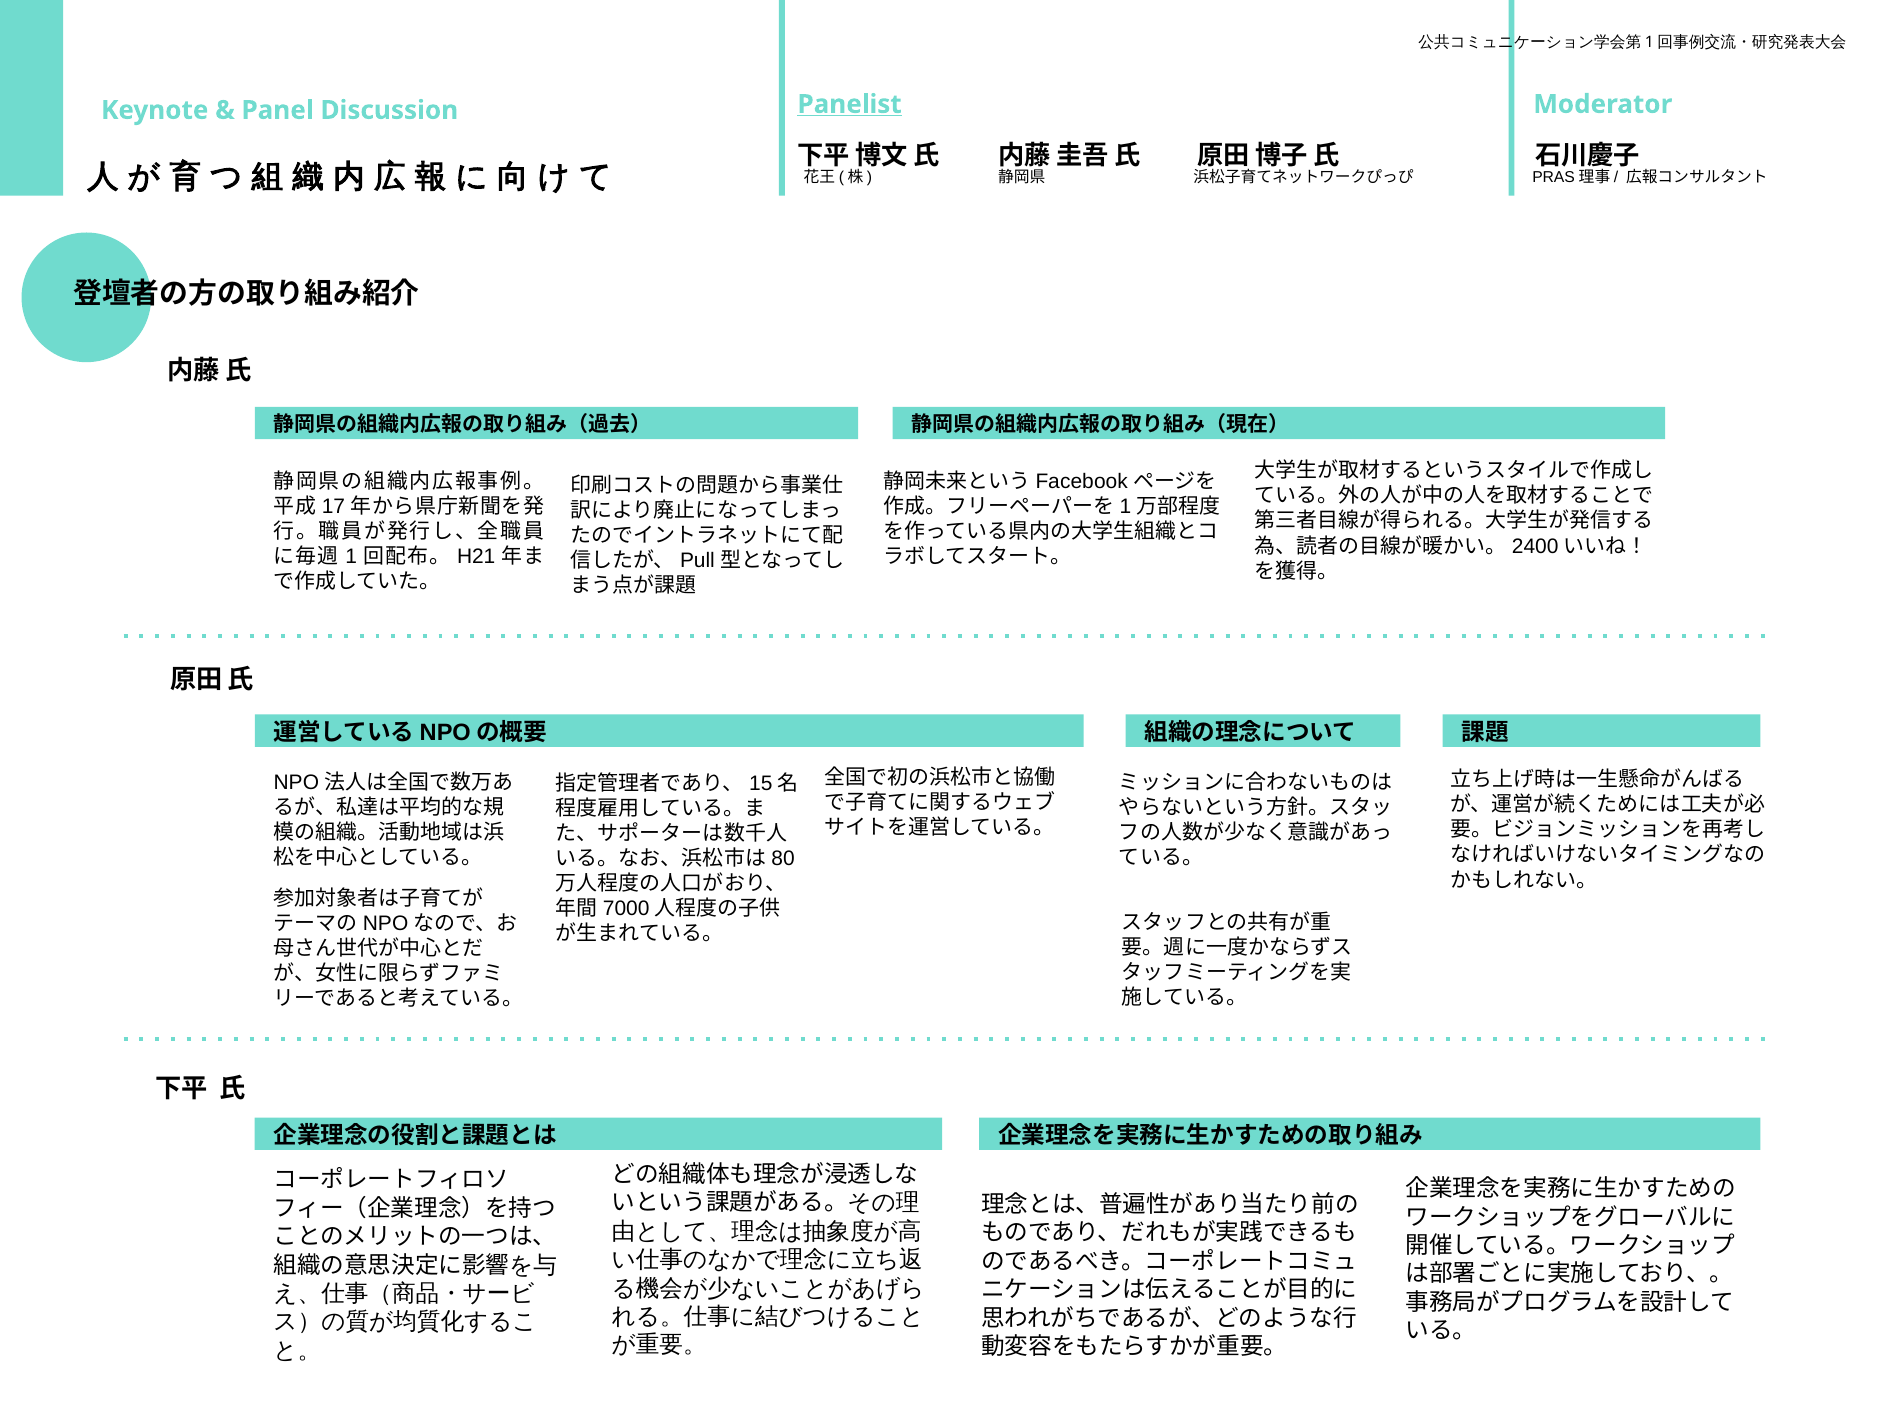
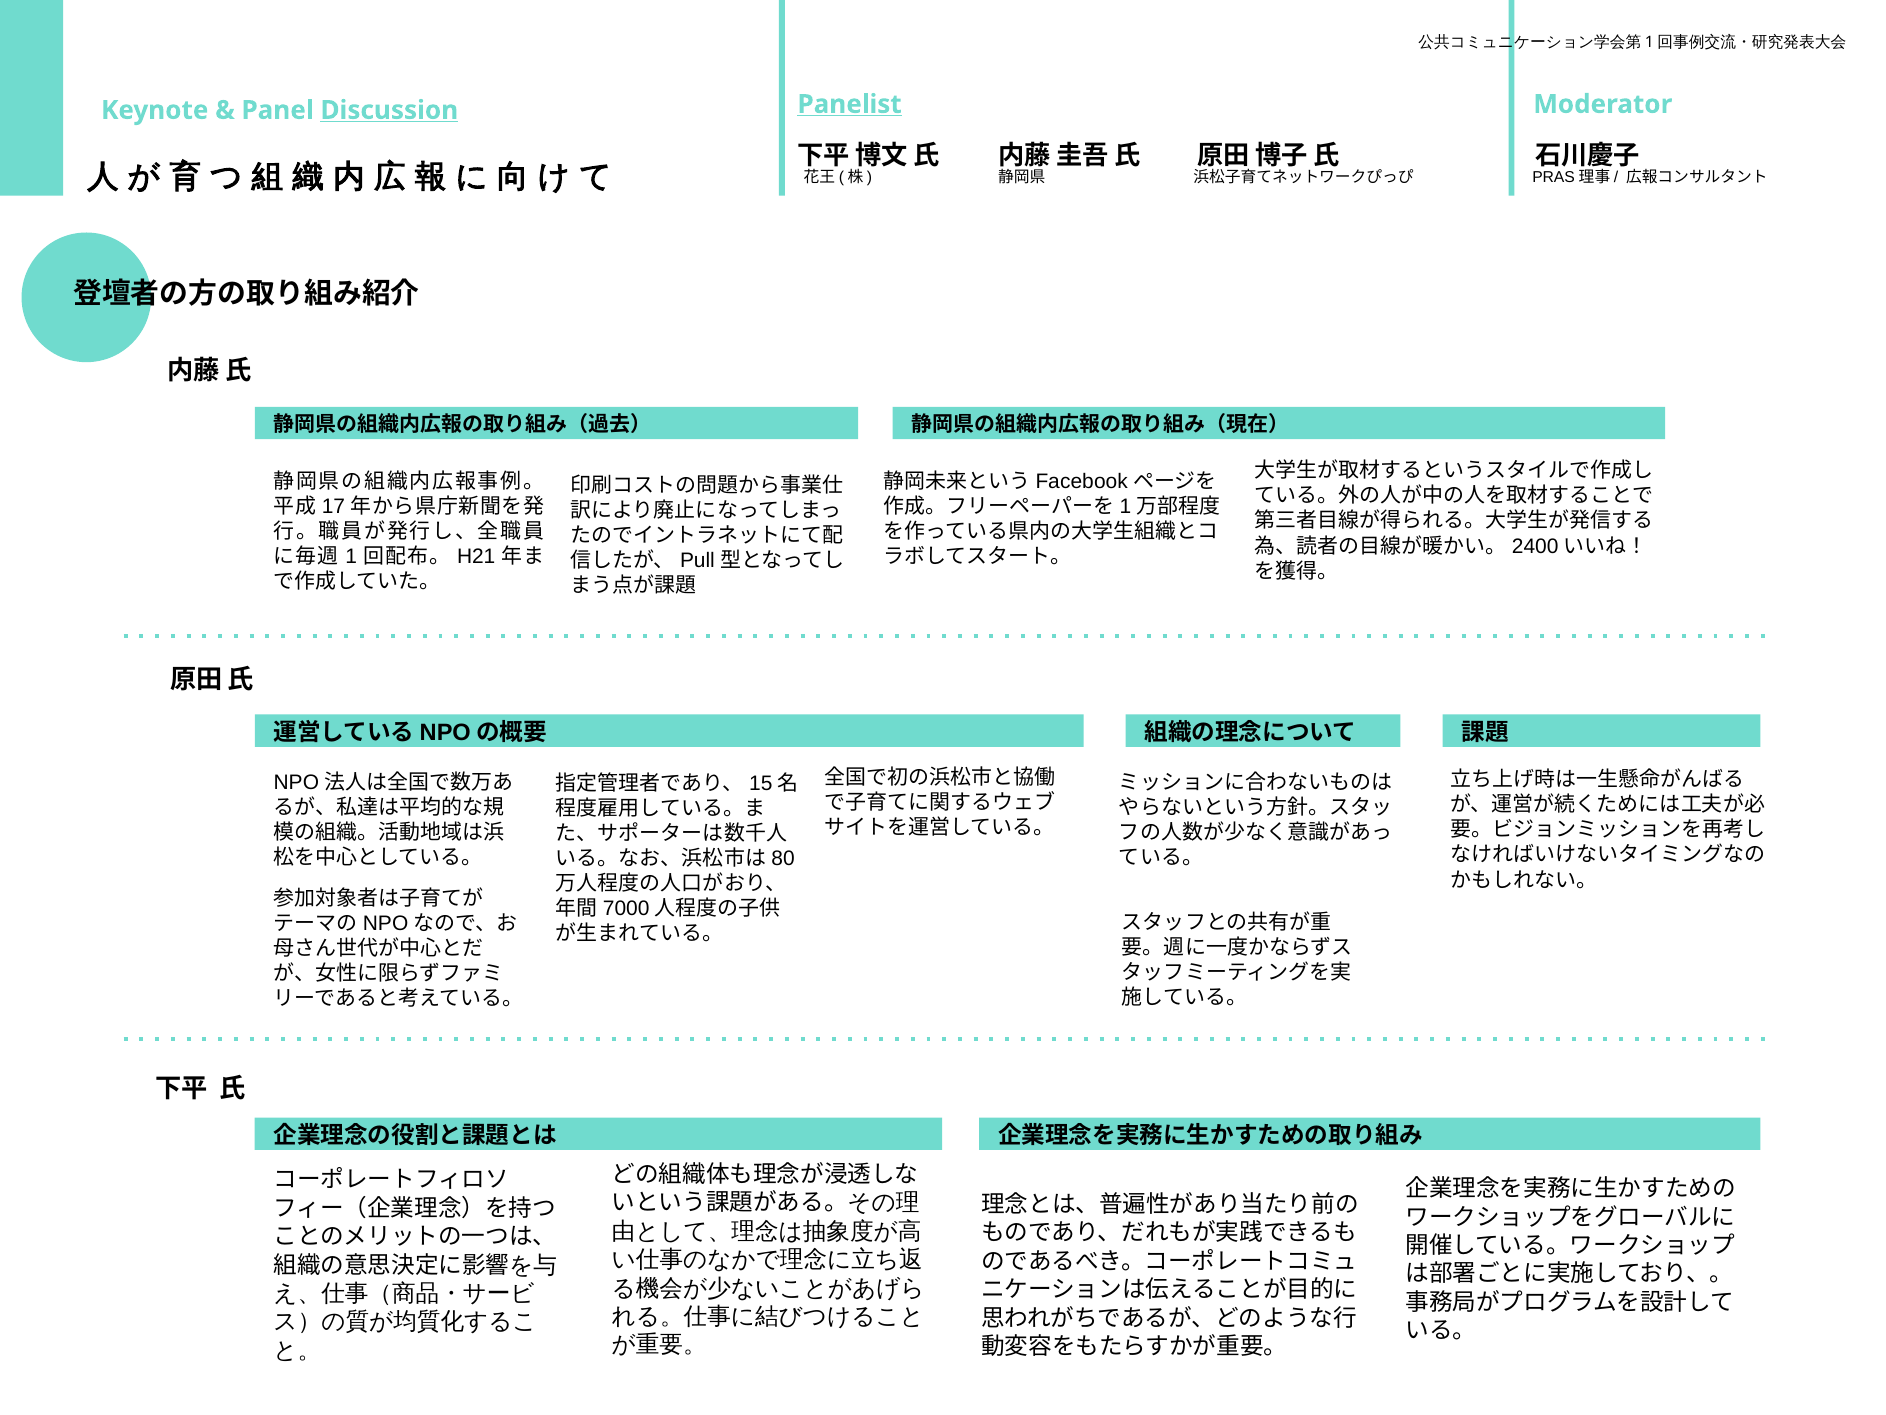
Discussion underline: none -> present
